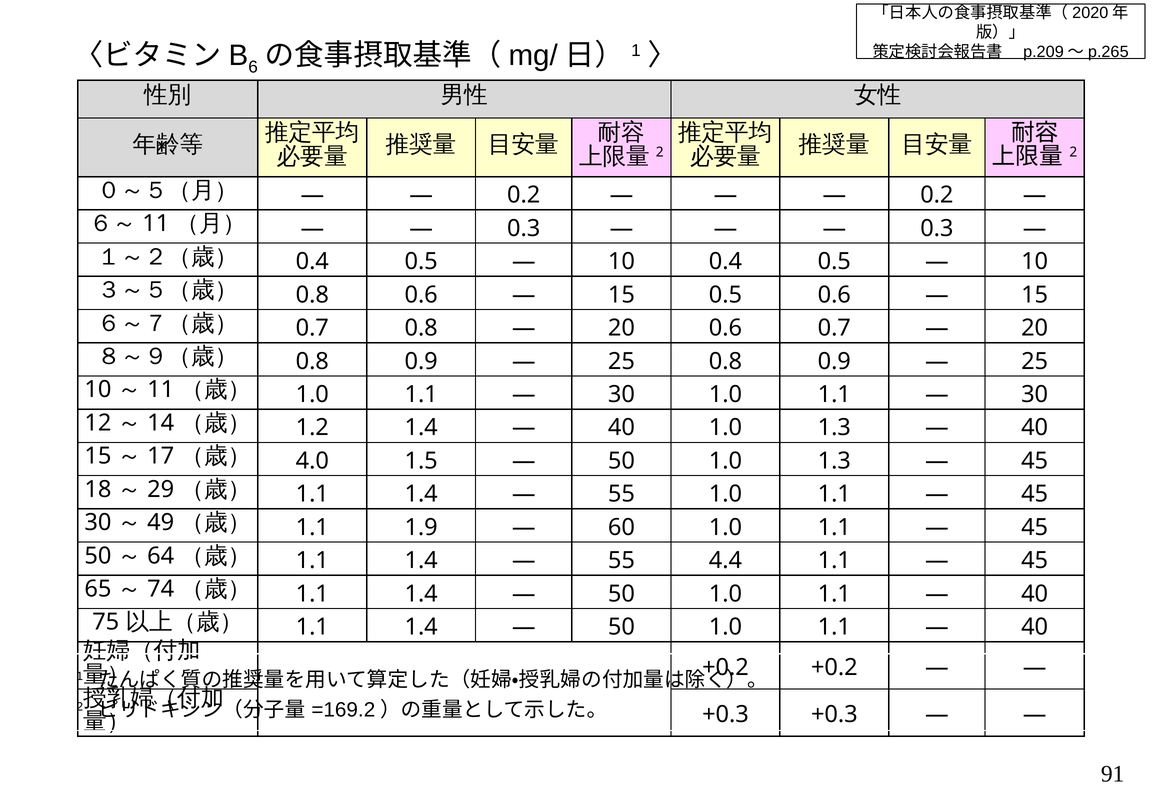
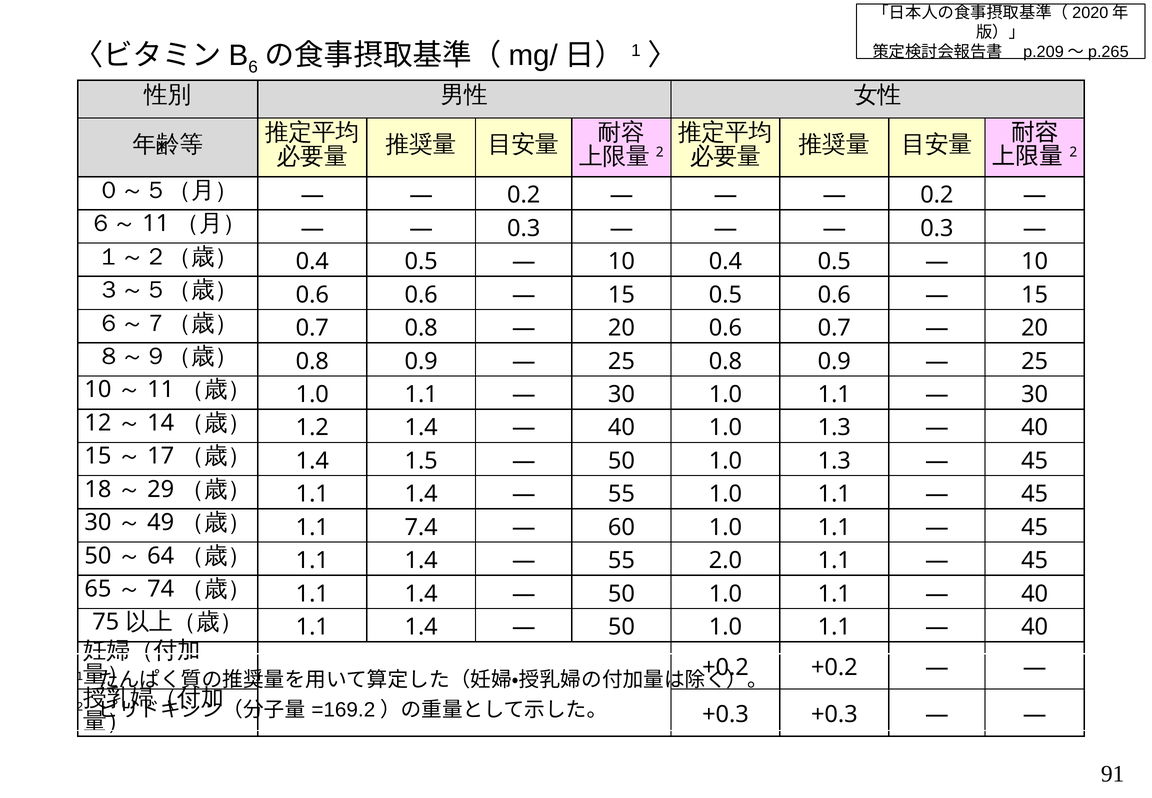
0.8 at (312, 295): 0.8 -> 0.6
4.0 at (312, 461): 4.0 -> 1.4
1.9: 1.9 -> 7.4
4.4: 4.4 -> 2.0
